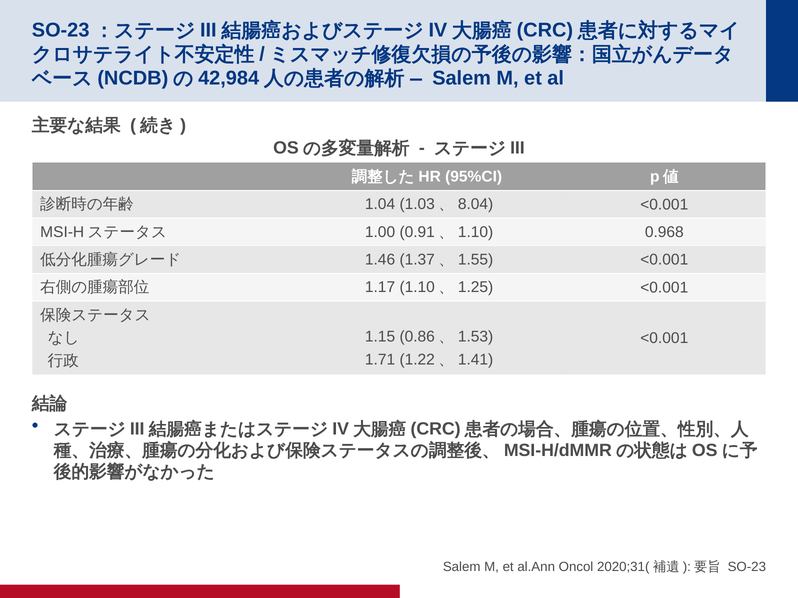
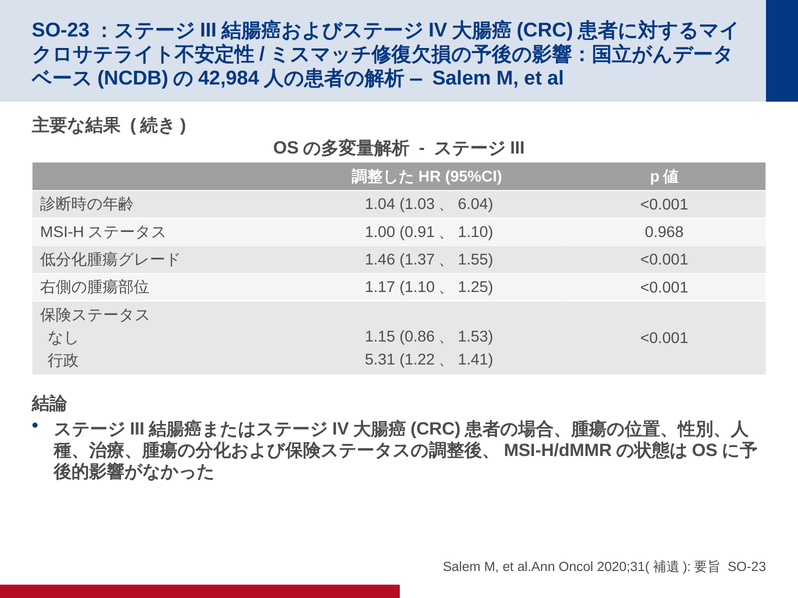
8.04: 8.04 -> 6.04
1.71: 1.71 -> 5.31
